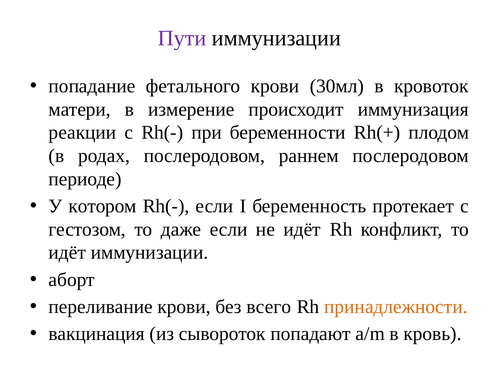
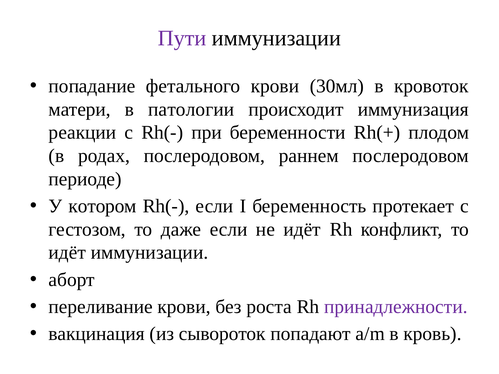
измерение: измерение -> патологии
всего: всего -> роста
принадлежности colour: orange -> purple
